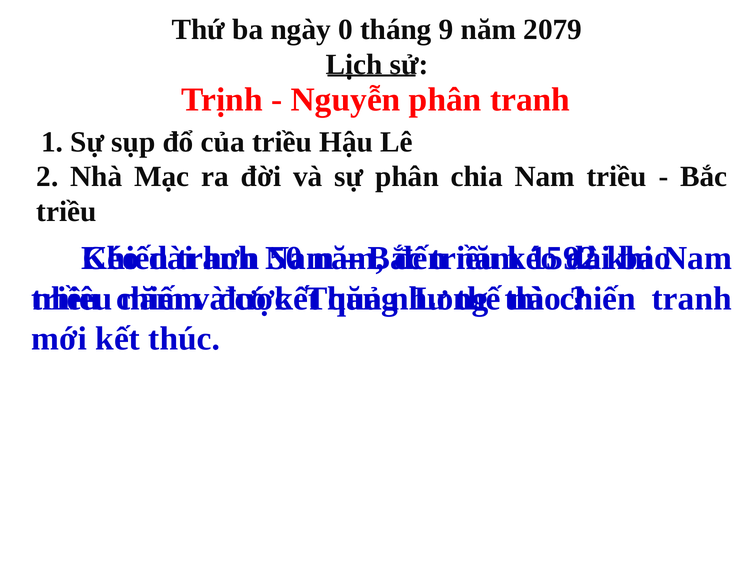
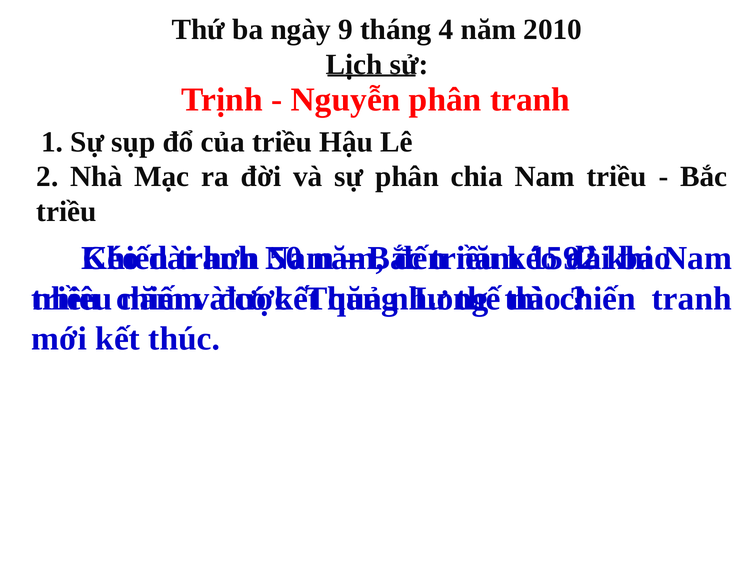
0: 0 -> 9
9: 9 -> 4
2079: 2079 -> 2010
